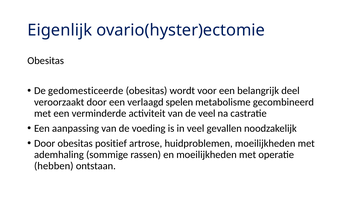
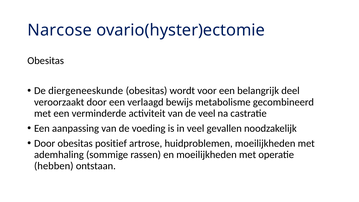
Eigenlijk: Eigenlijk -> Narcose
gedomesticeerde: gedomesticeerde -> diergeneeskunde
spelen: spelen -> bewijs
